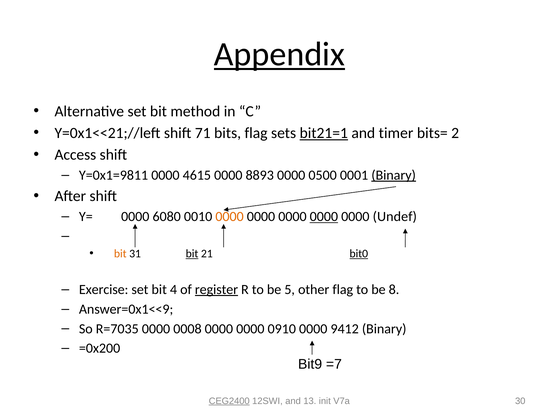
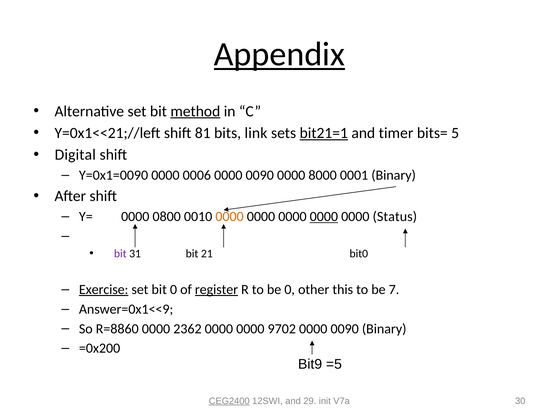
method underline: none -> present
71: 71 -> 81
bits flag: flag -> link
2: 2 -> 5
Access: Access -> Digital
Y=0x1=9811: Y=0x1=9811 -> Y=0x1=0090
4615: 4615 -> 0006
8893 at (260, 175): 8893 -> 0090
0500: 0500 -> 8000
Binary at (394, 175) underline: present -> none
6080: 6080 -> 0800
Undef: Undef -> Status
bit at (120, 253) colour: orange -> purple
bit at (192, 253) underline: present -> none
bit0 underline: present -> none
Exercise underline: none -> present
bit 4: 4 -> 0
be 5: 5 -> 0
other flag: flag -> this
8: 8 -> 7
R=7035: R=7035 -> R=8860
0008: 0008 -> 2362
0910: 0910 -> 9702
9412 at (345, 328): 9412 -> 0090
=7: =7 -> =5
13: 13 -> 29
